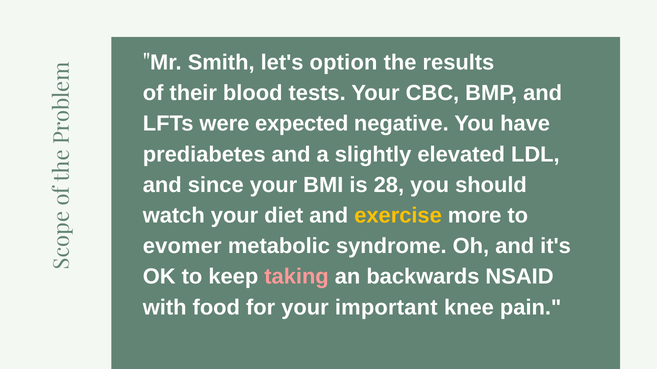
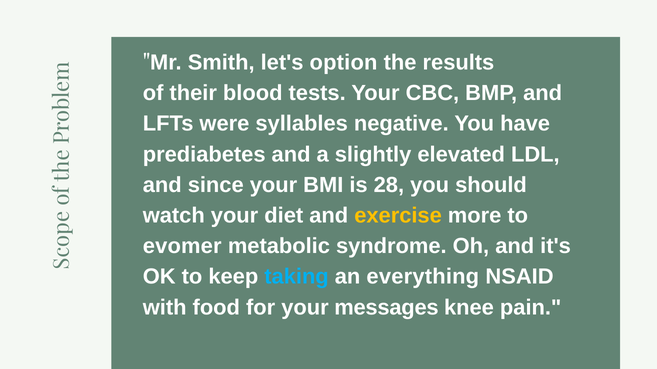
expected: expected -> syllables
taking colour: pink -> light blue
backwards: backwards -> everything
important: important -> messages
